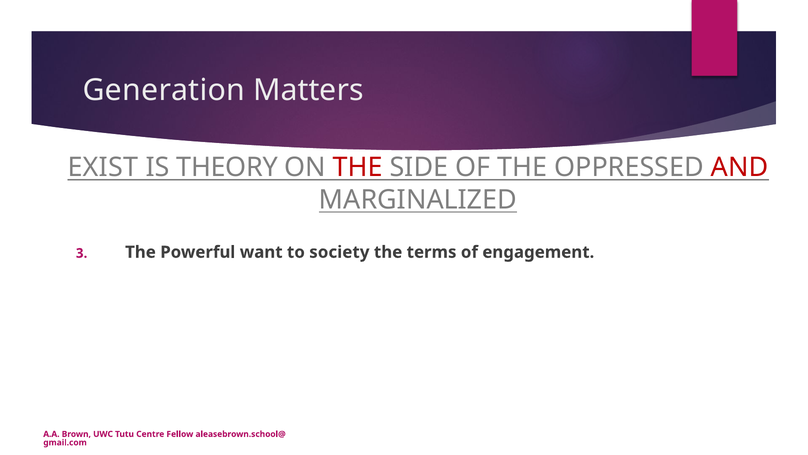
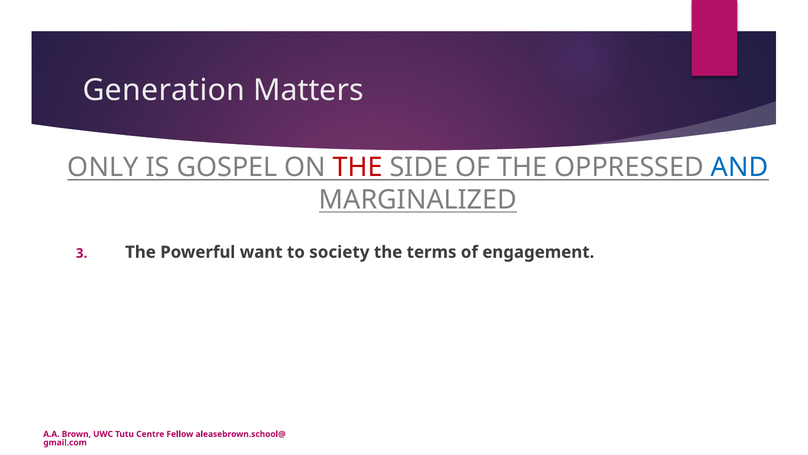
EXIST: EXIST -> ONLY
THEORY: THEORY -> GOSPEL
AND colour: red -> blue
